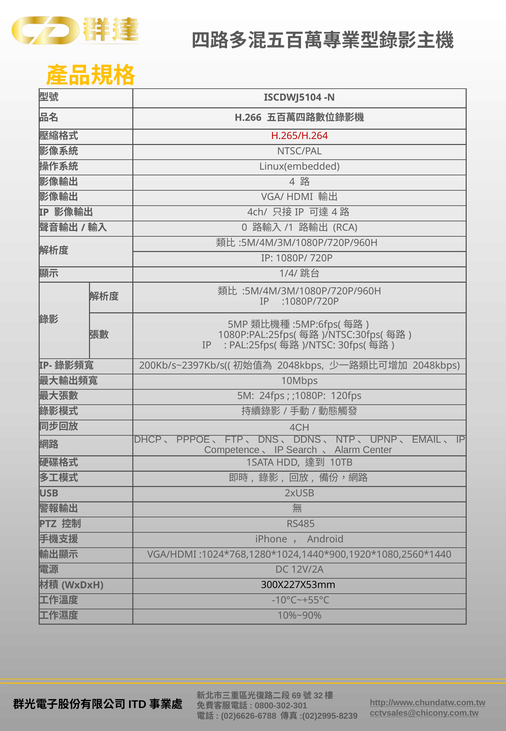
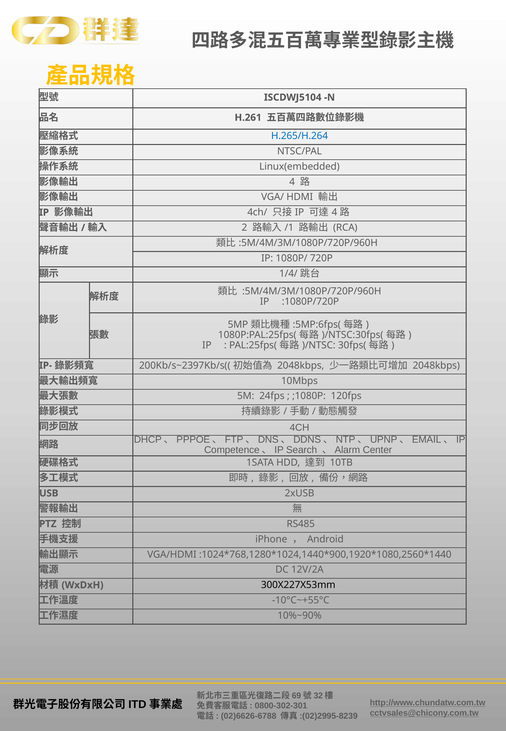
H.266: H.266 -> H.261
H.265/H.264 colour: red -> blue
0: 0 -> 2
